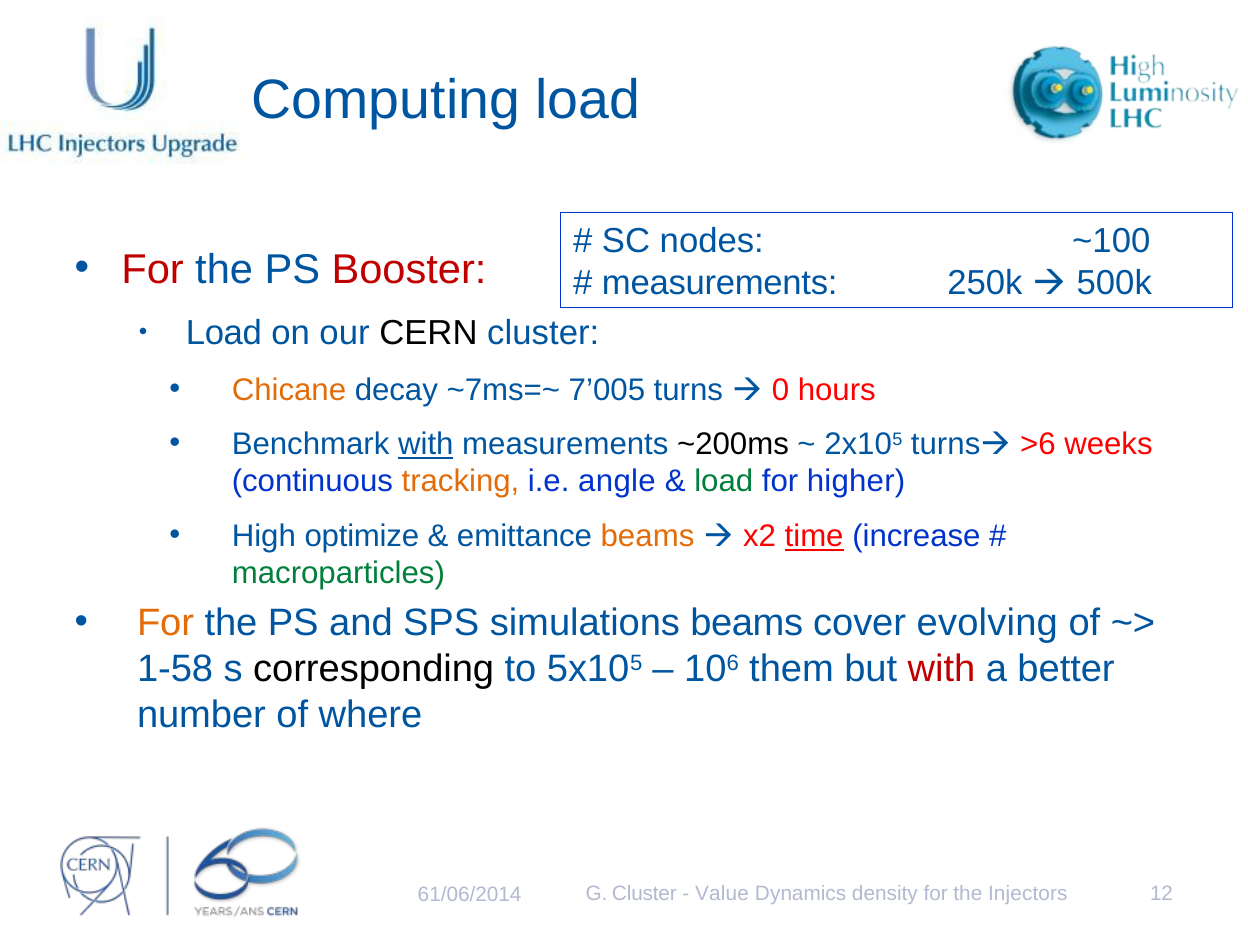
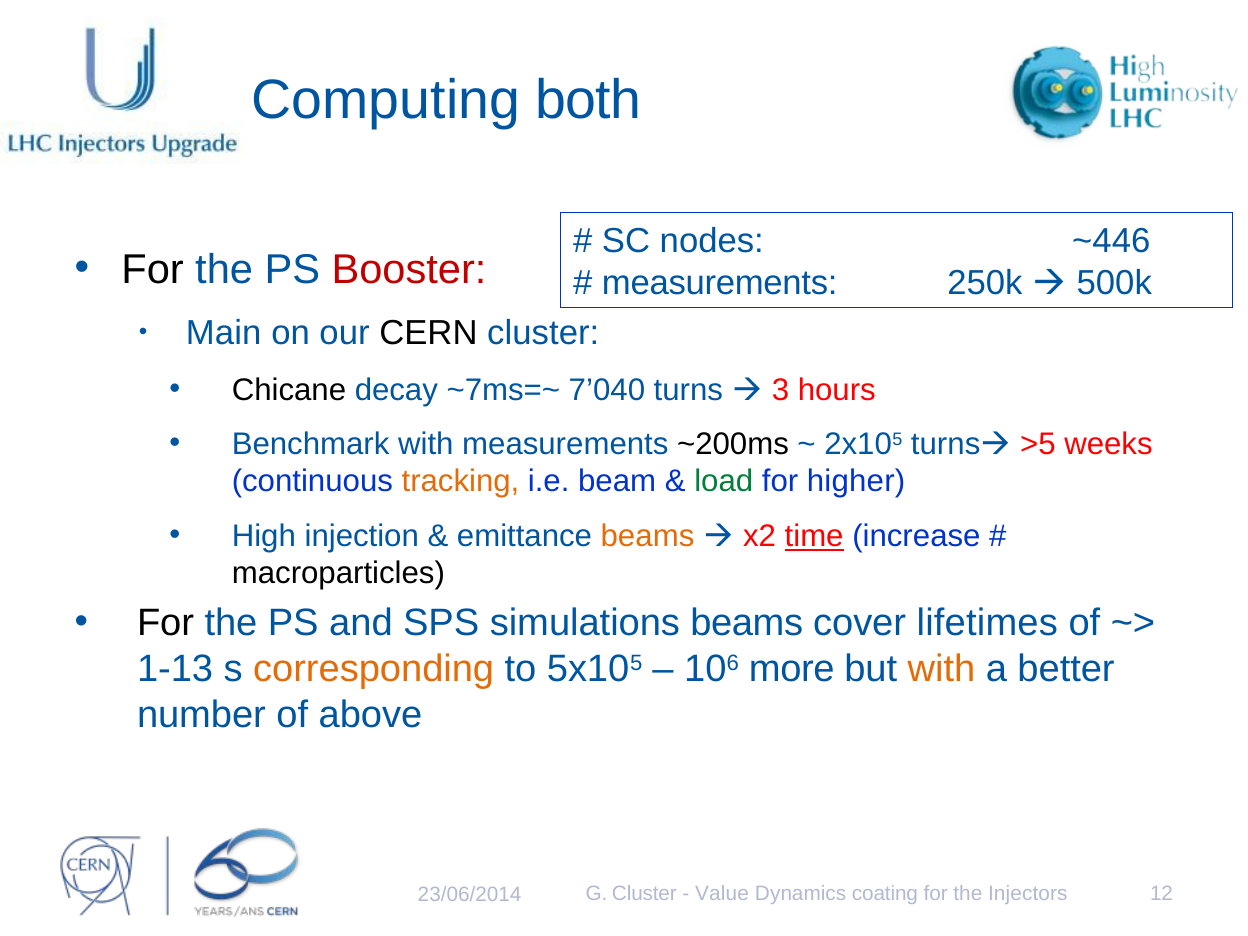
Computing load: load -> both
~100: ~100 -> ~446
For at (153, 269) colour: red -> black
Load at (224, 333): Load -> Main
Chicane colour: orange -> black
7’005: 7’005 -> 7’040
0: 0 -> 3
with at (426, 444) underline: present -> none
>6: >6 -> >5
angle: angle -> beam
optimize: optimize -> injection
macroparticles colour: green -> black
For at (166, 623) colour: orange -> black
evolving: evolving -> lifetimes
1-58: 1-58 -> 1-13
corresponding colour: black -> orange
them: them -> more
with at (942, 669) colour: red -> orange
where: where -> above
density: density -> coating
61/06/2014: 61/06/2014 -> 23/06/2014
